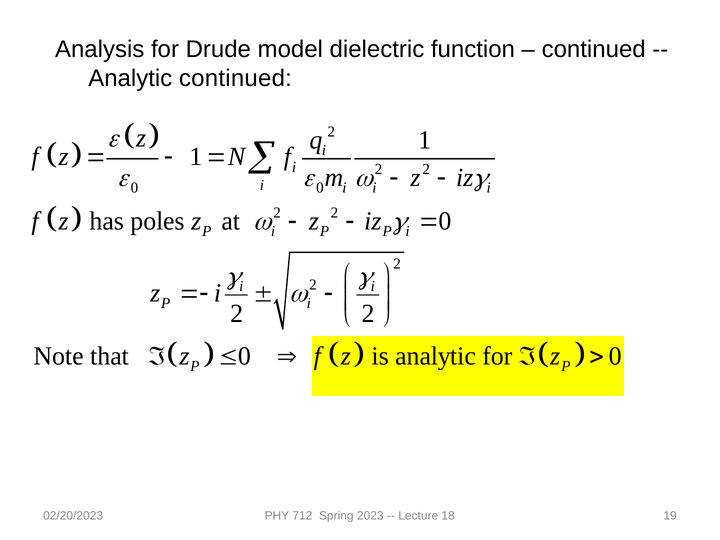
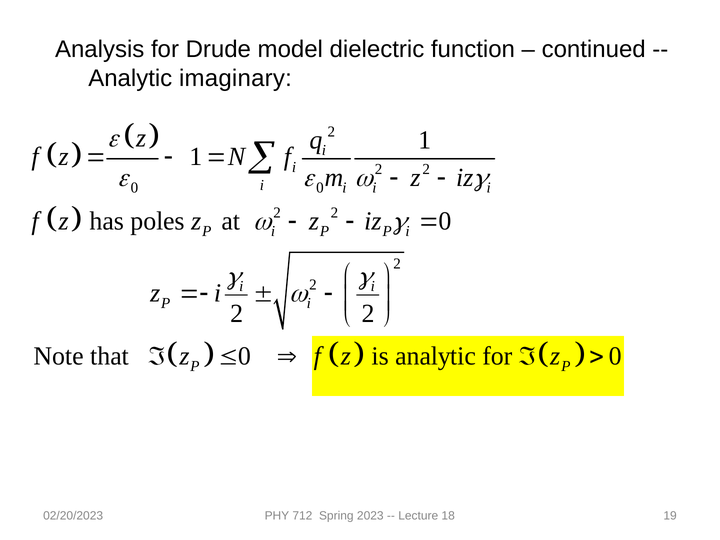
Analytic continued: continued -> imaginary
